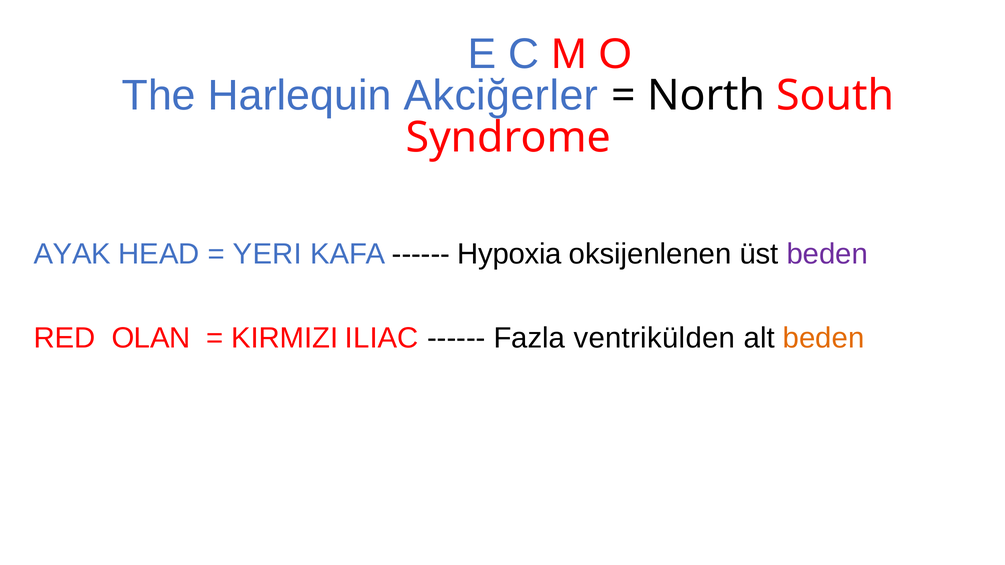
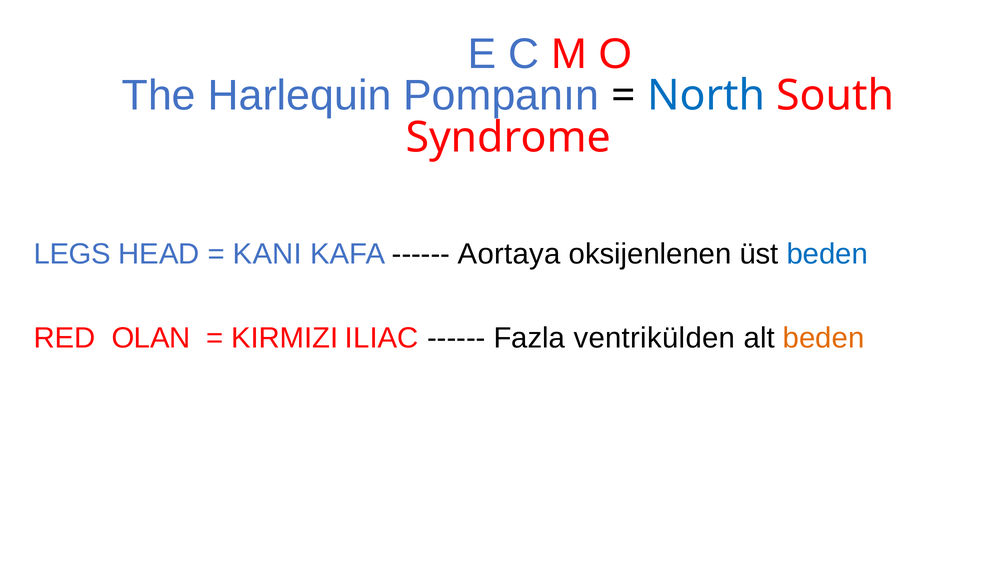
Akciğerler: Akciğerler -> Pompanın
North colour: black -> blue
AYAK: AYAK -> LEGS
YERI: YERI -> KANI
Hypoxia: Hypoxia -> Aortaya
beden at (827, 254) colour: purple -> blue
